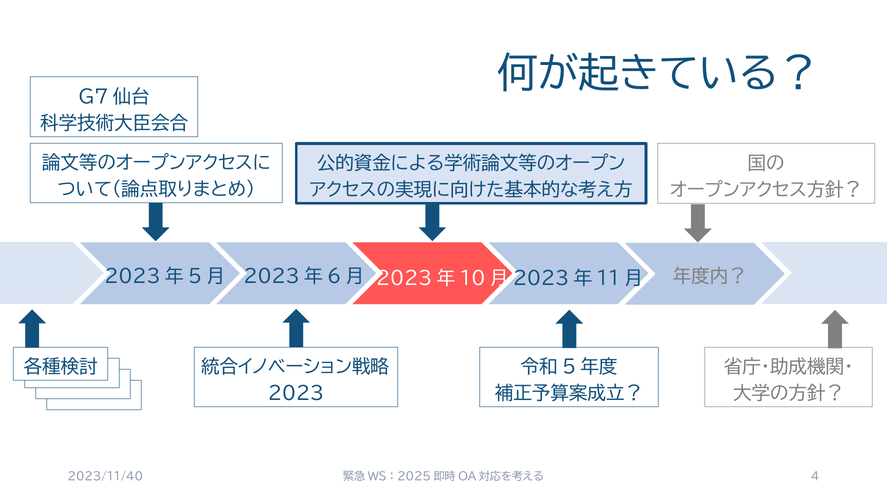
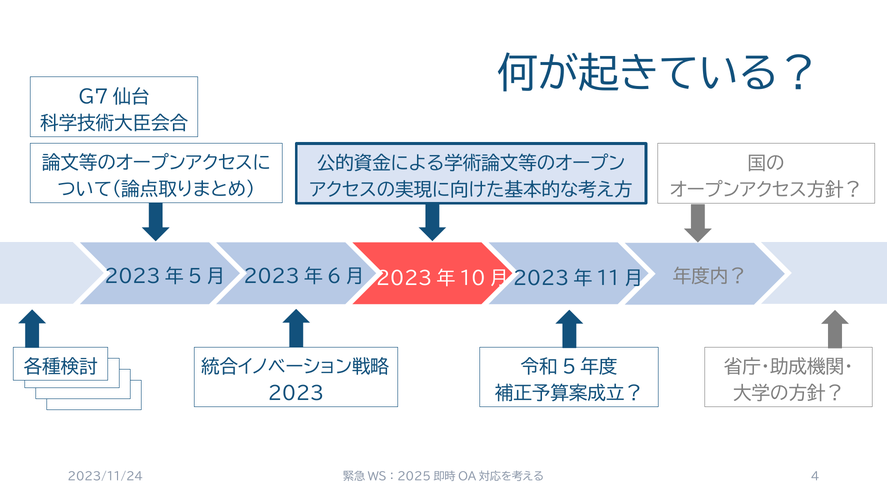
2023/11/40: 2023/11/40 -> 2023/11/24
